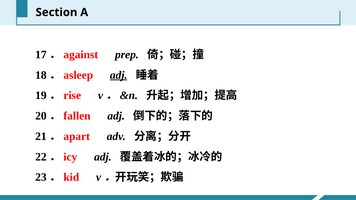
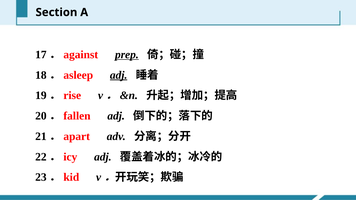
prep underline: none -> present
